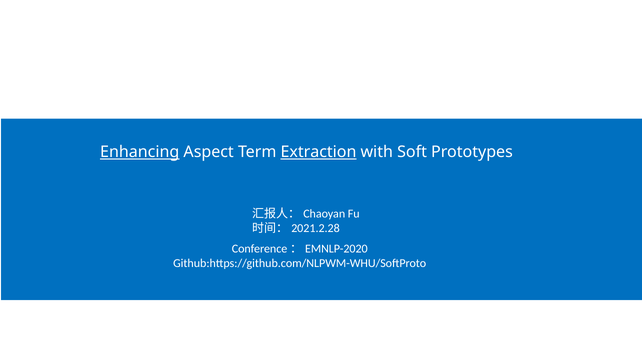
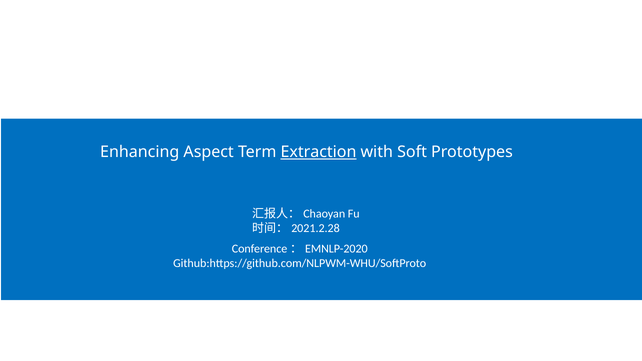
Enhancing underline: present -> none
